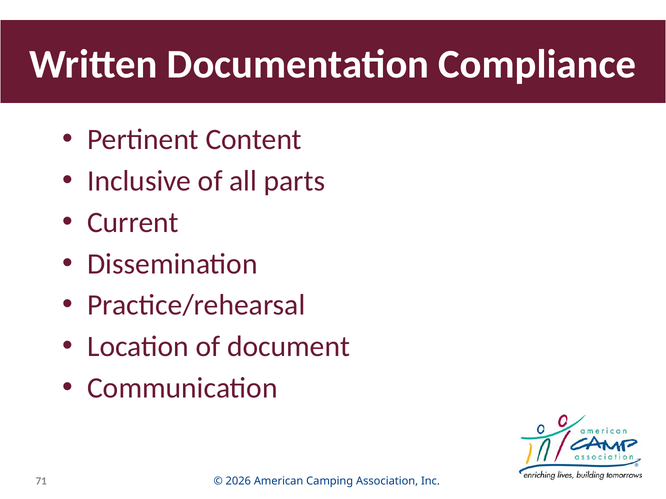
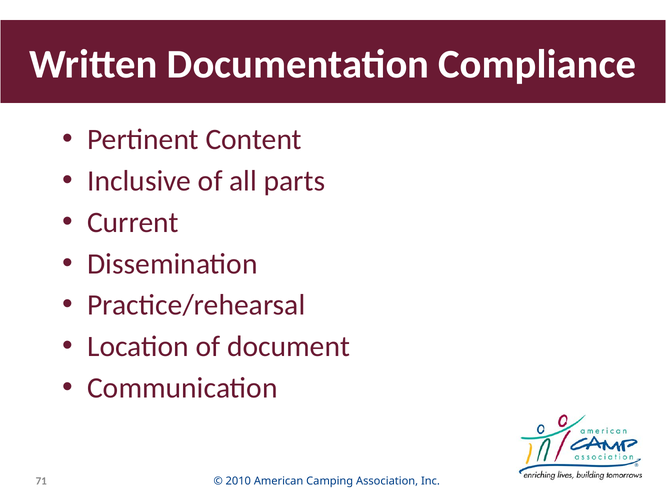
2026: 2026 -> 2010
